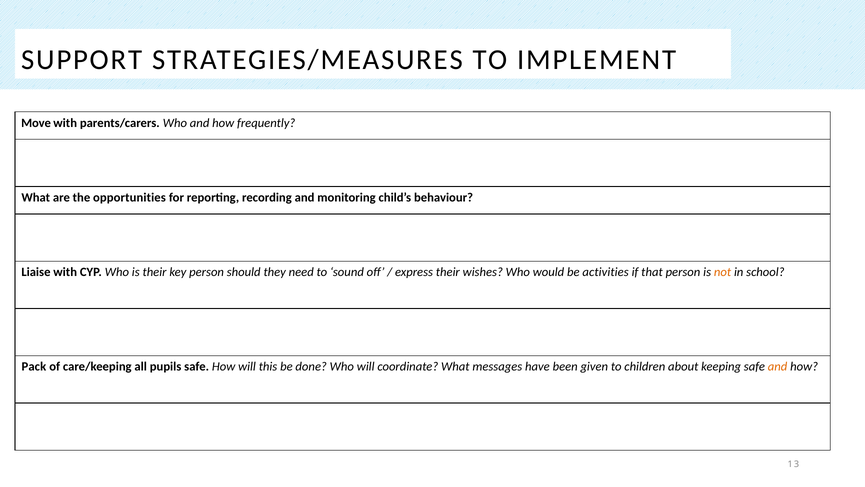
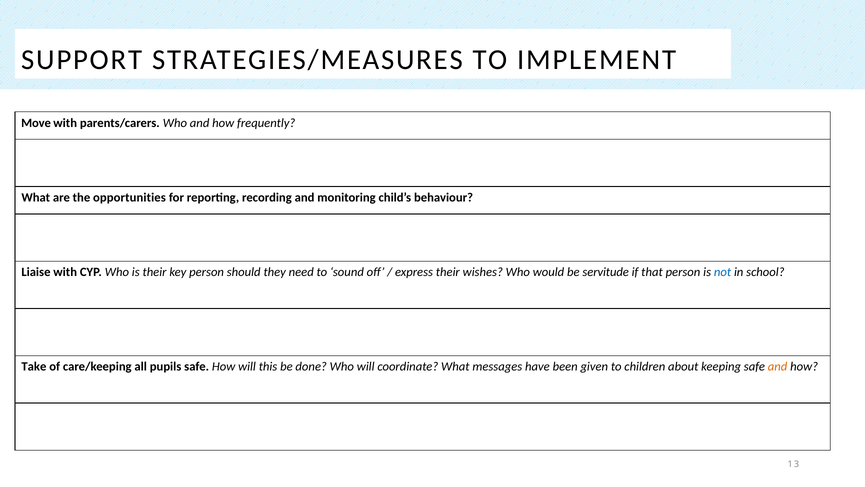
activities: activities -> servitude
not colour: orange -> blue
Pack: Pack -> Take
